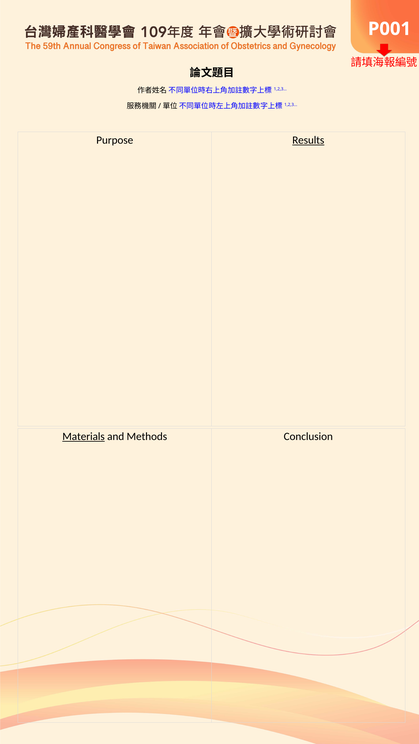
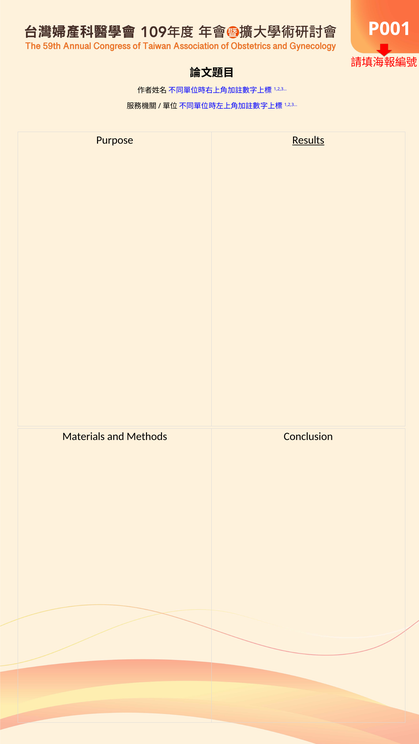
Materials underline: present -> none
